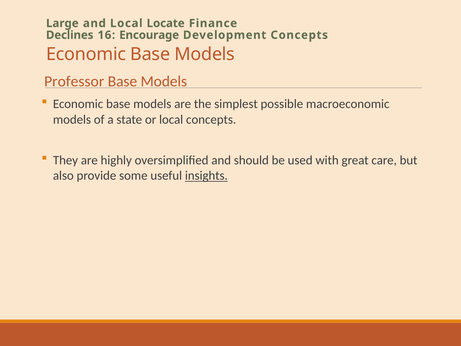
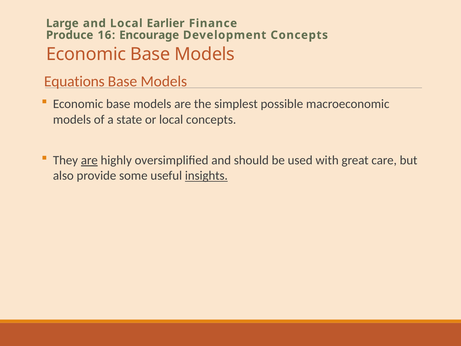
Locate: Locate -> Earlier
Declines: Declines -> Produce
Professor: Professor -> Equations
are at (89, 160) underline: none -> present
